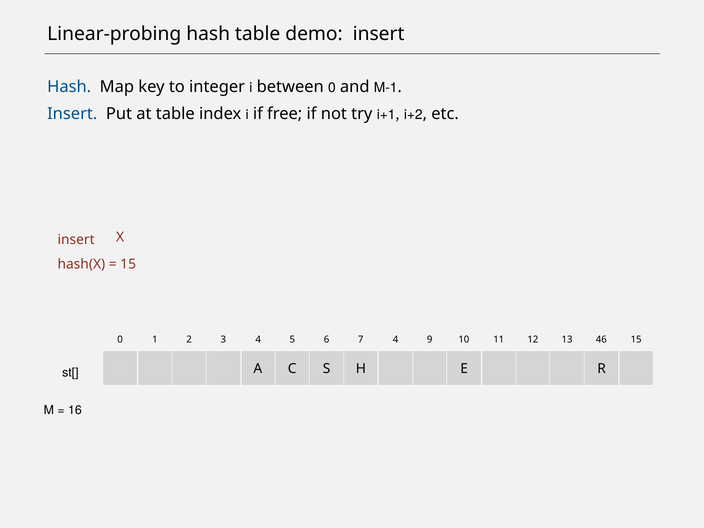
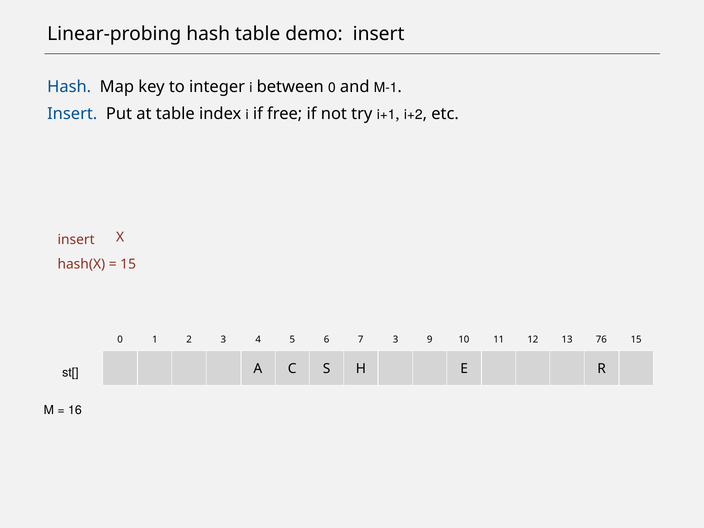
7 4: 4 -> 3
46: 46 -> 76
